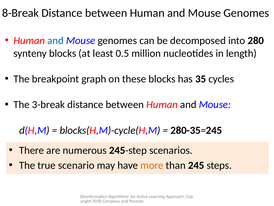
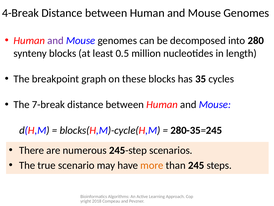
8-Break: 8-Break -> 4-Break
and at (55, 40) colour: blue -> purple
3-break: 3-break -> 7-break
